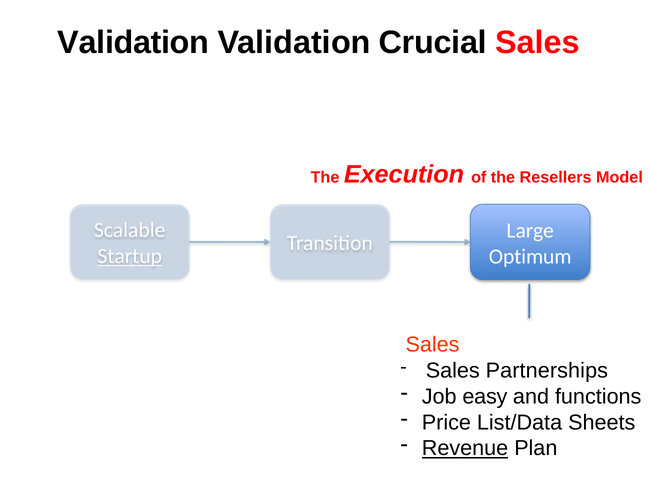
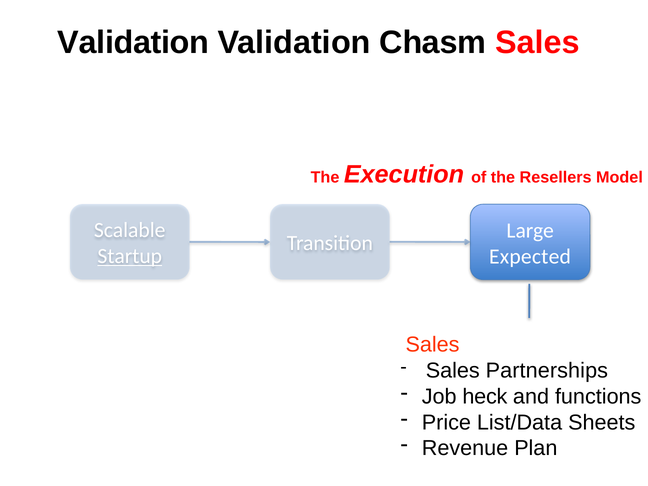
Crucial: Crucial -> Chasm
Optimum: Optimum -> Expected
easy: easy -> heck
Revenue underline: present -> none
